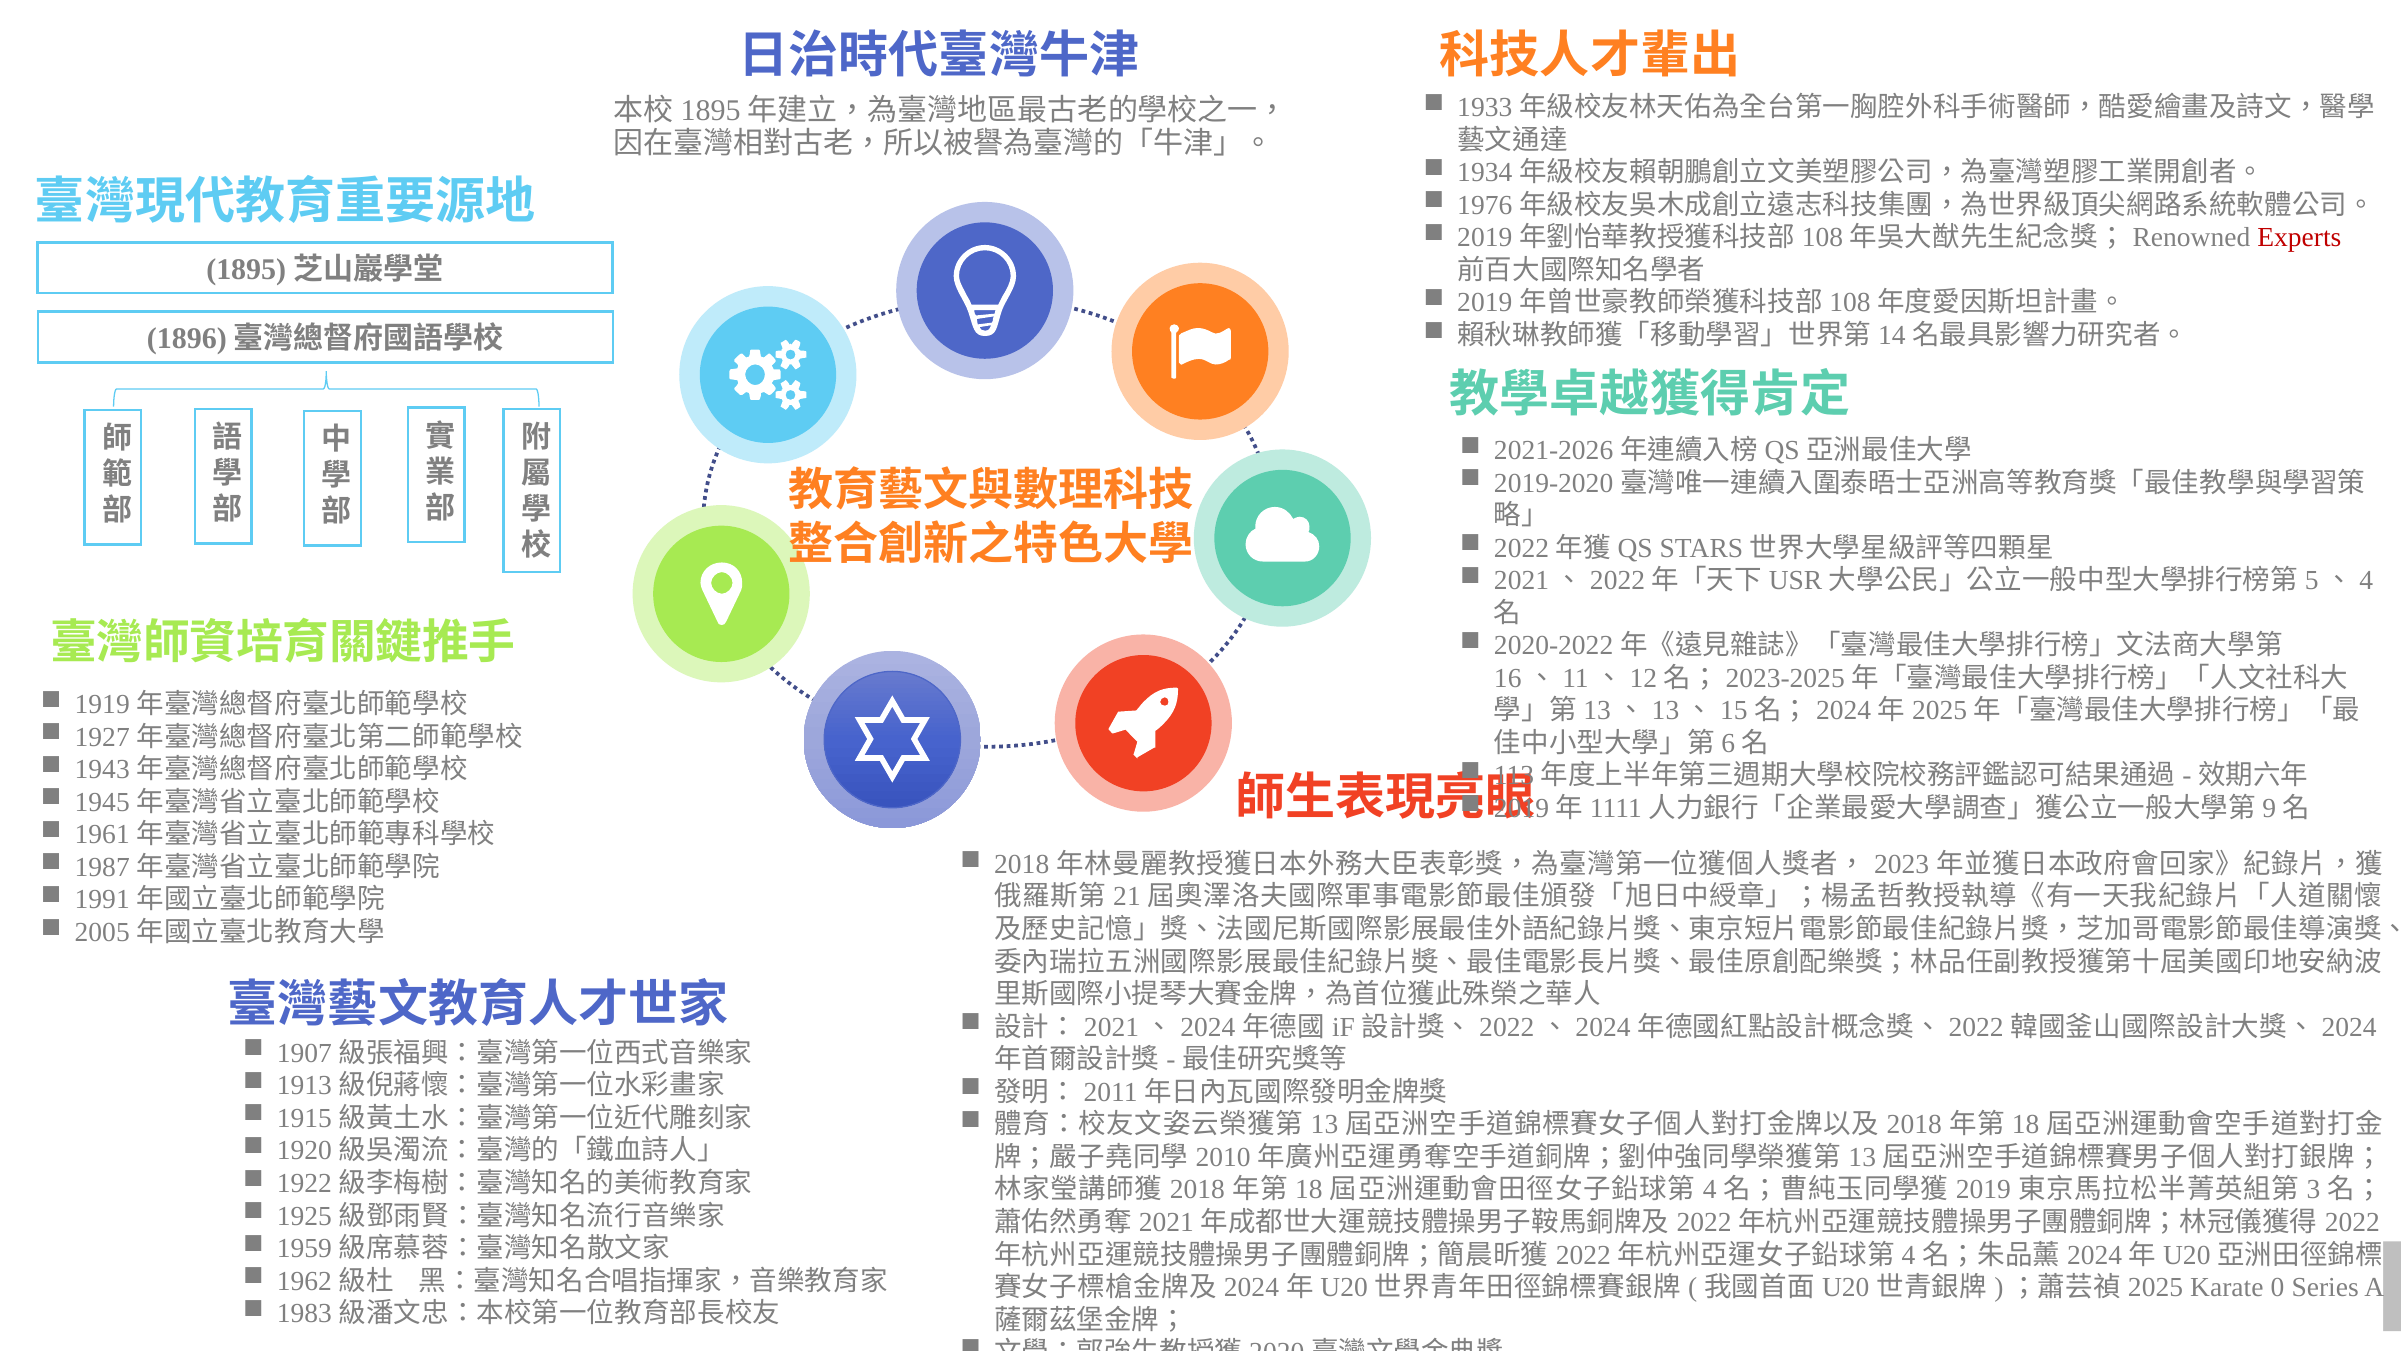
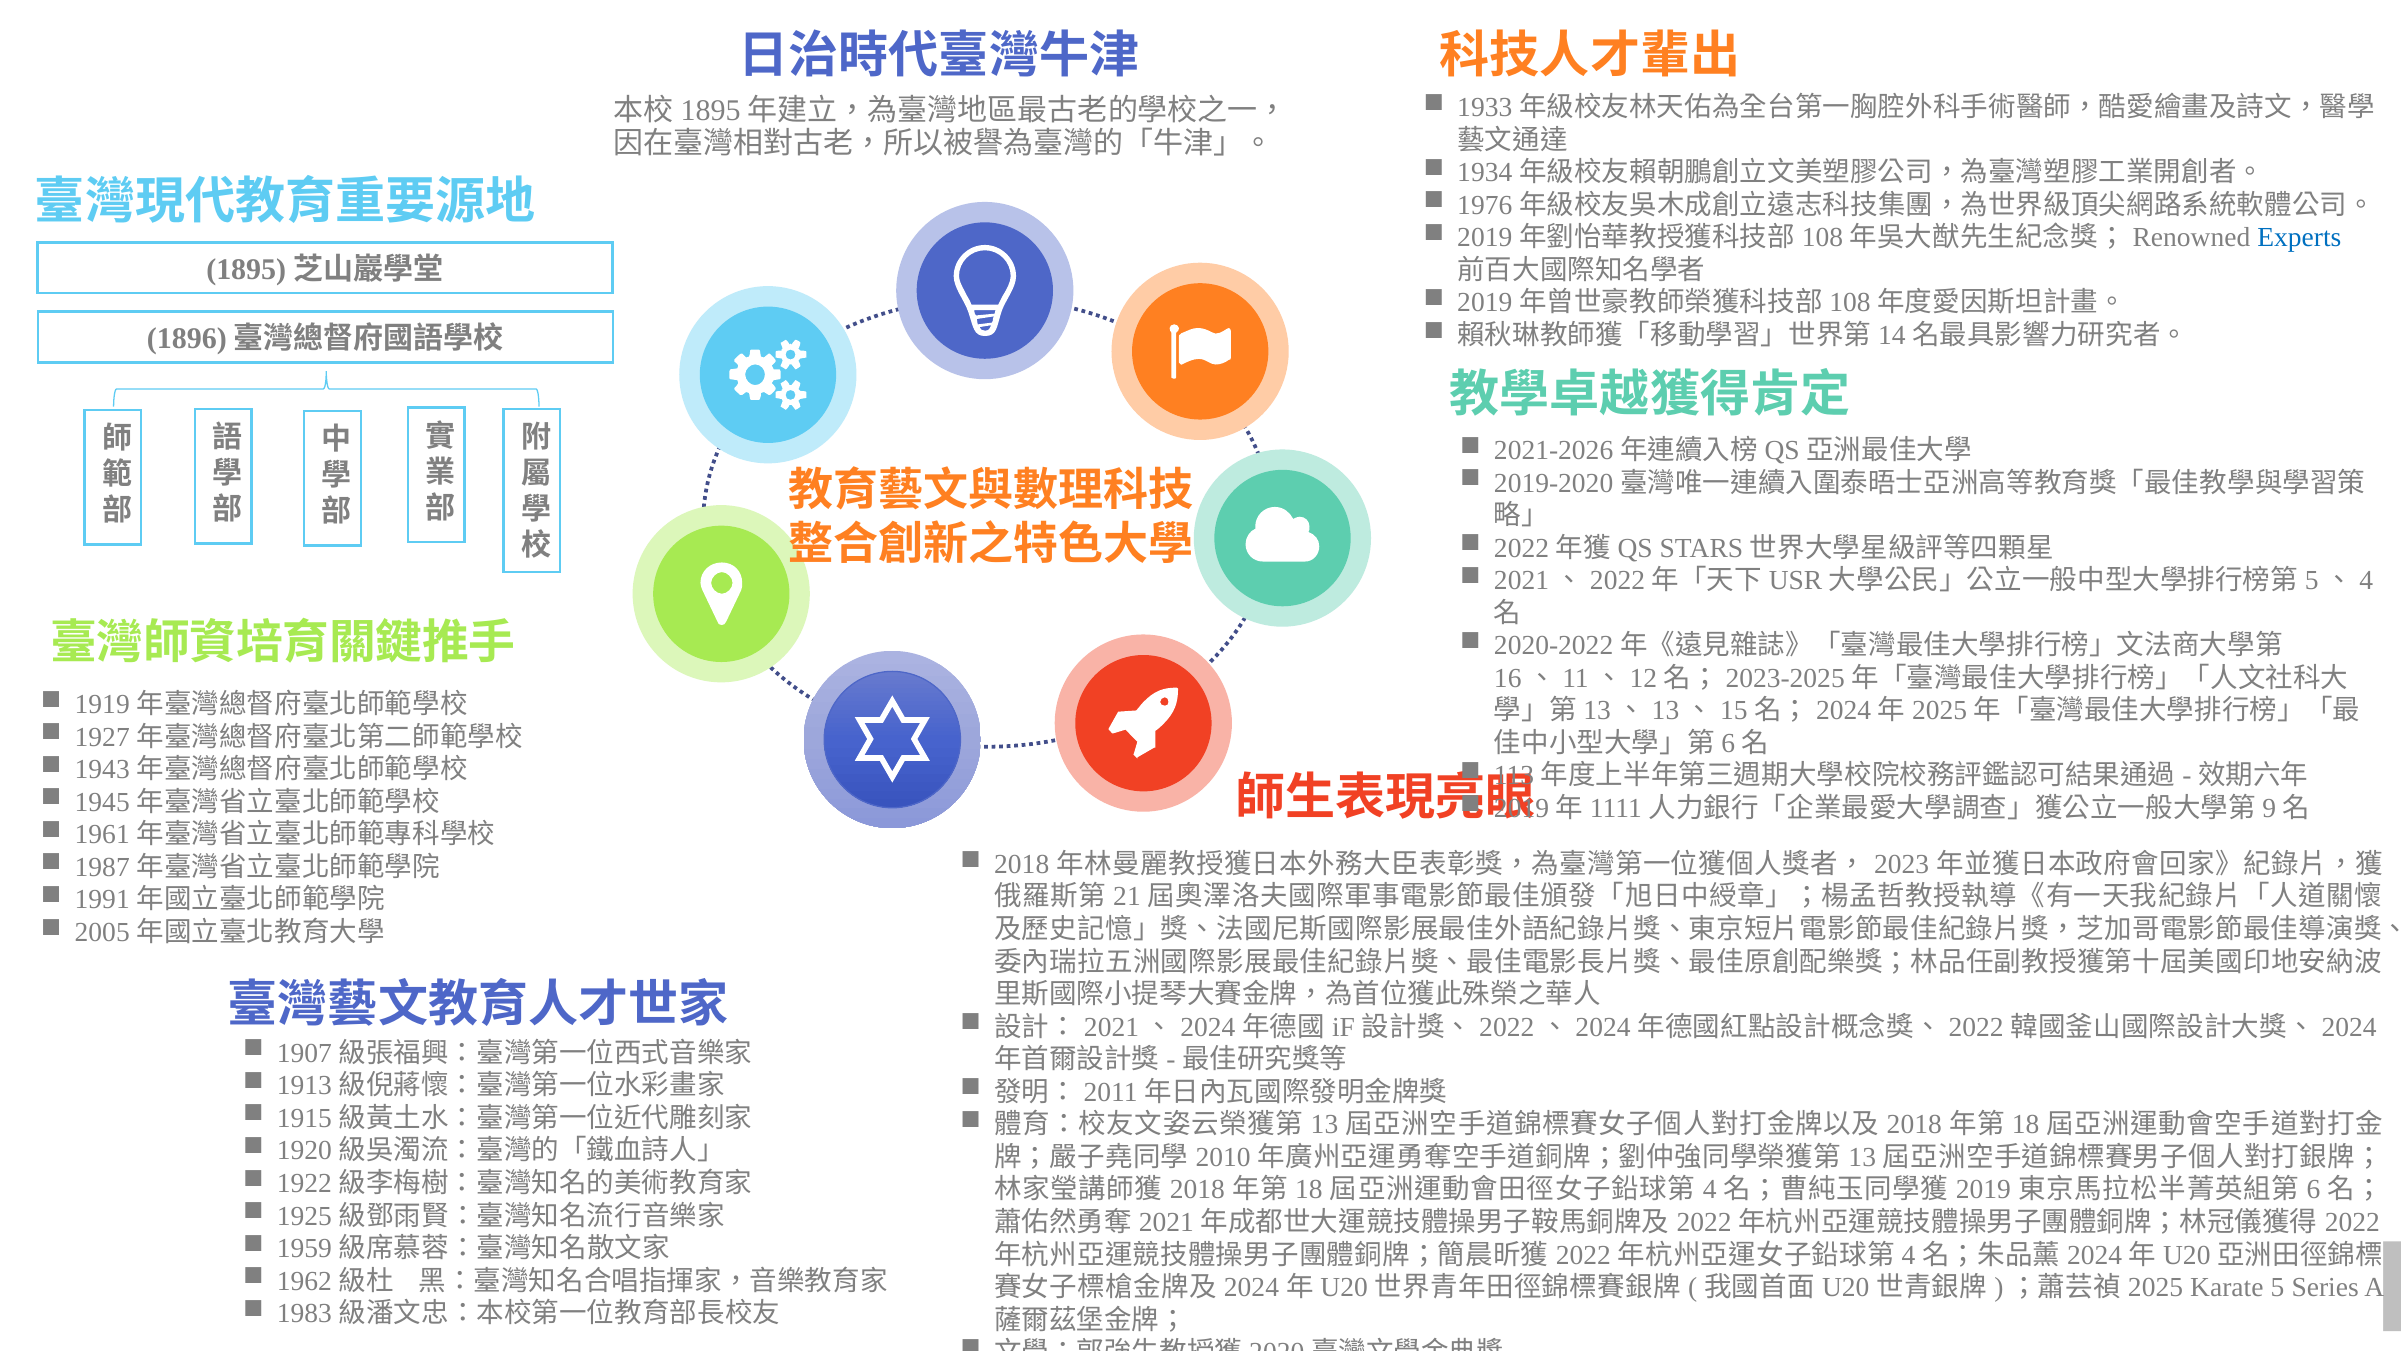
Experts colour: red -> blue
3: 3 -> 6
0: 0 -> 5
